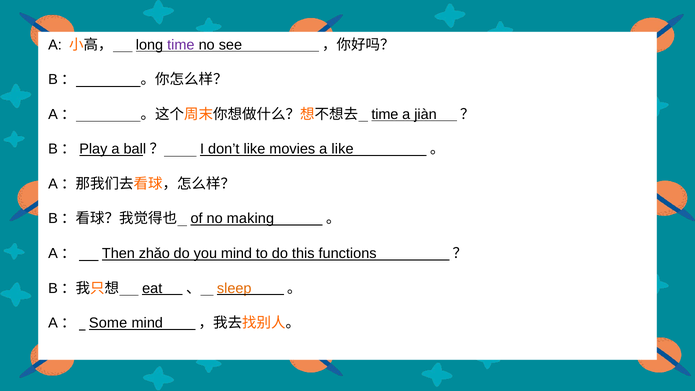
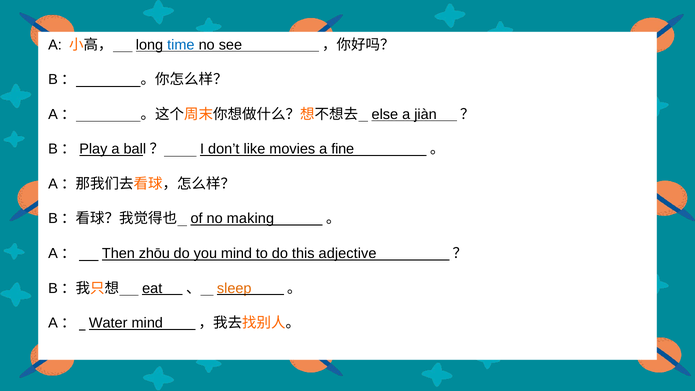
time at (181, 45) colour: purple -> blue
time at (385, 114): time -> else
a like: like -> fine
zhǎo: zhǎo -> zhōu
functions: functions -> adjective
Some: Some -> Water
